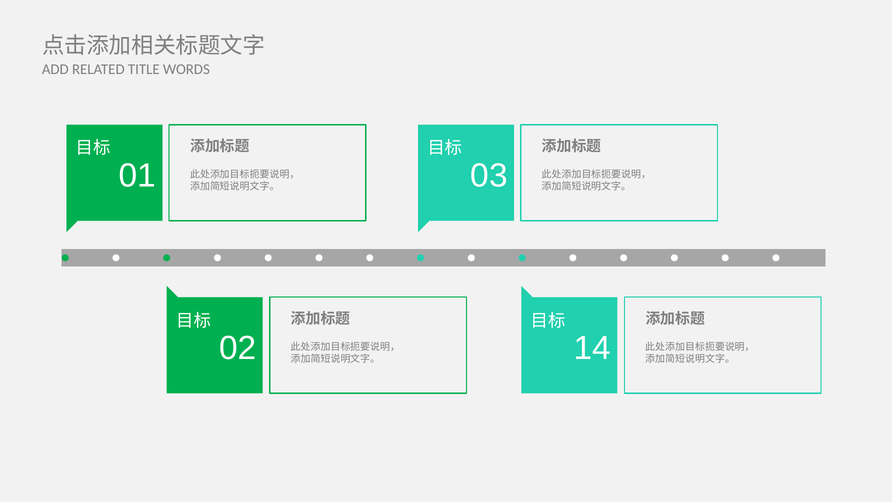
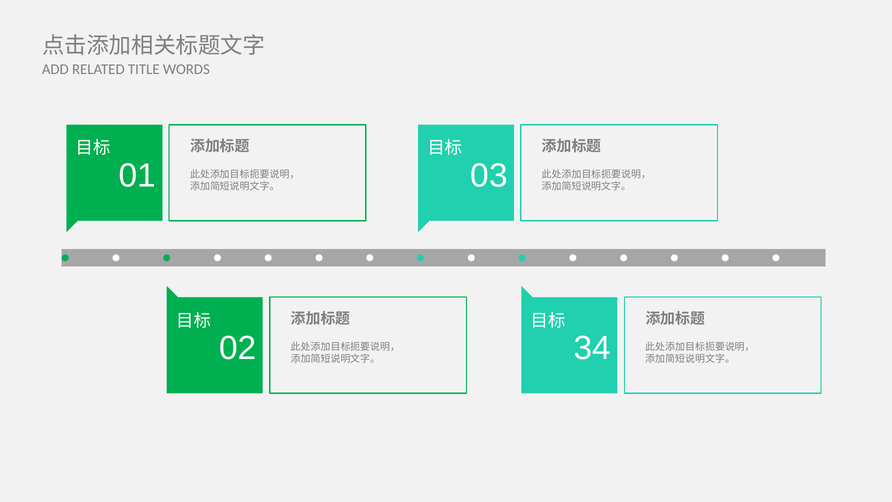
14: 14 -> 34
